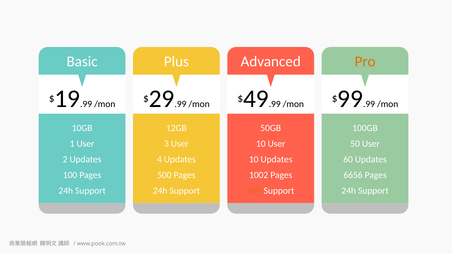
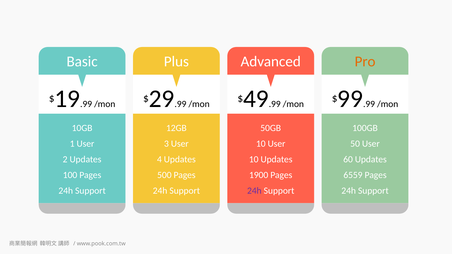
1002: 1002 -> 1900
6656: 6656 -> 6559
24h at (254, 191) colour: orange -> purple
